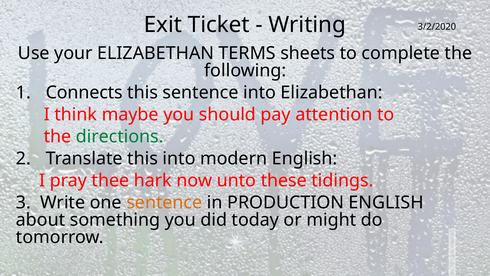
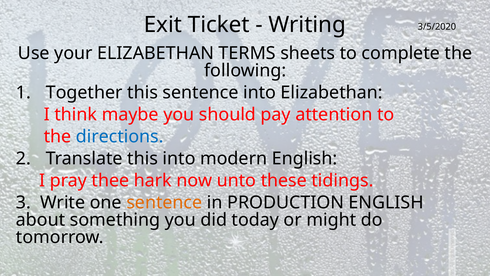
3/2/2020: 3/2/2020 -> 3/5/2020
Connects: Connects -> Together
directions colour: green -> blue
